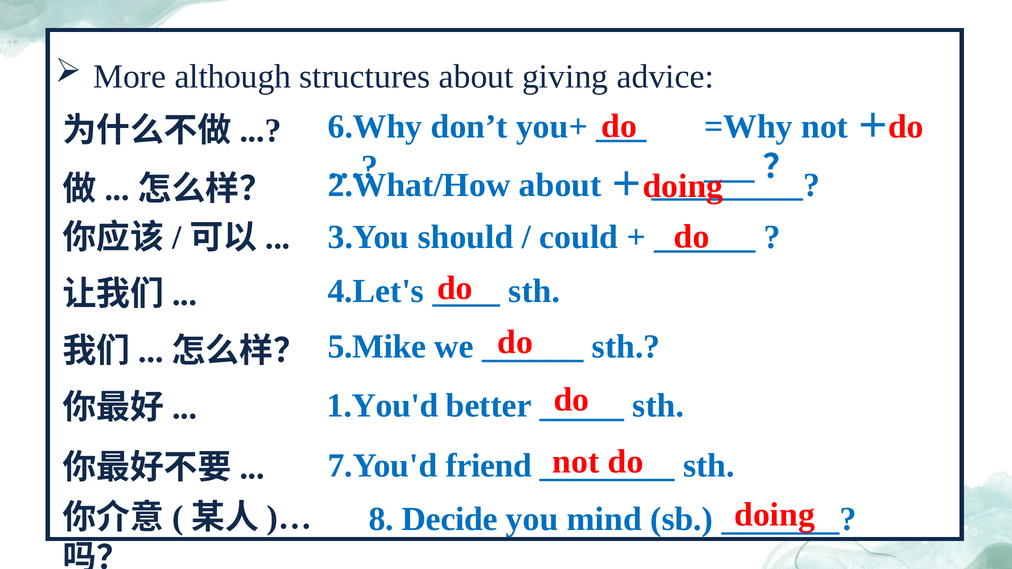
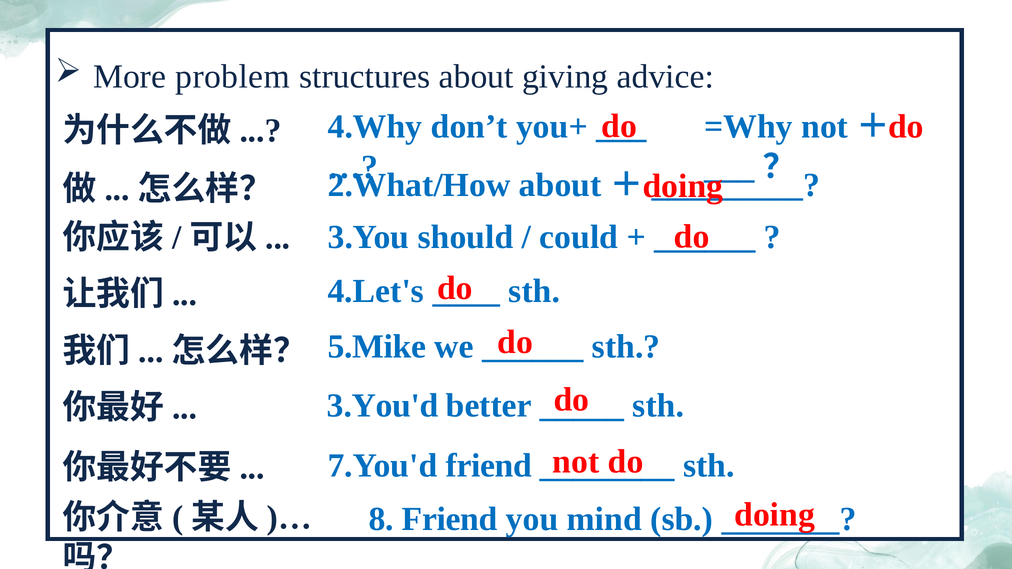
although: although -> problem
6.Why: 6.Why -> 4.Why
1.You'd: 1.You'd -> 3.You'd
8 Decide: Decide -> Friend
